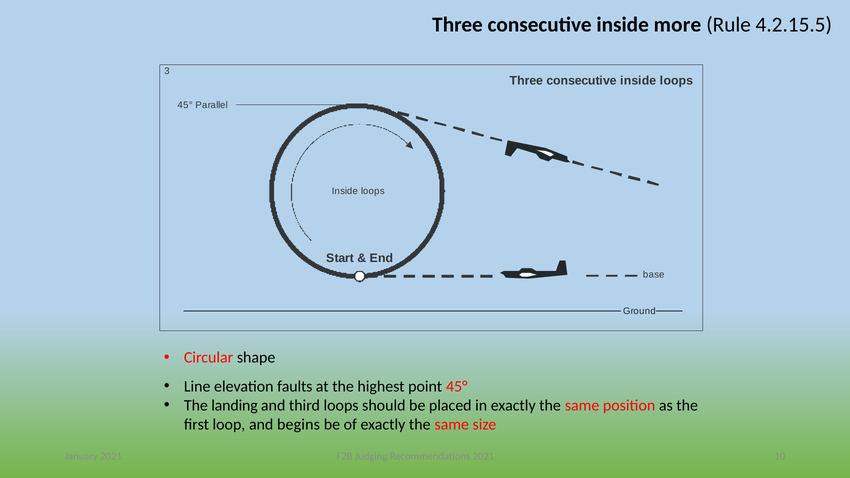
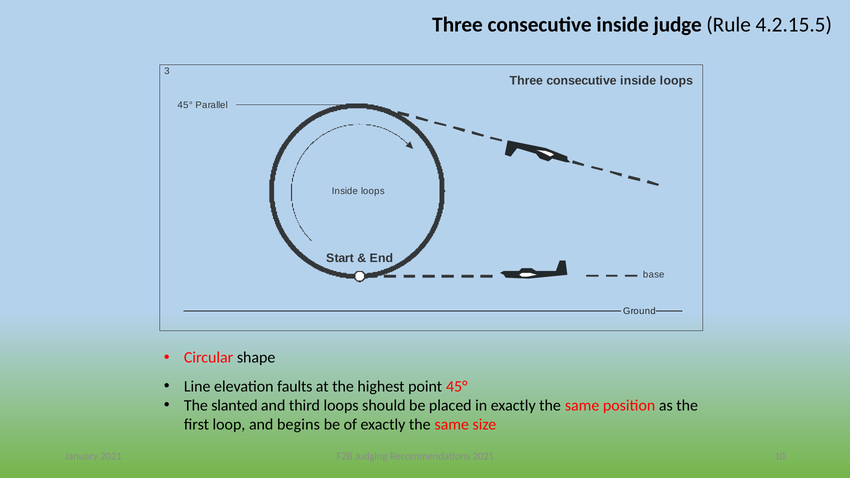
more: more -> judge
landing: landing -> slanted
